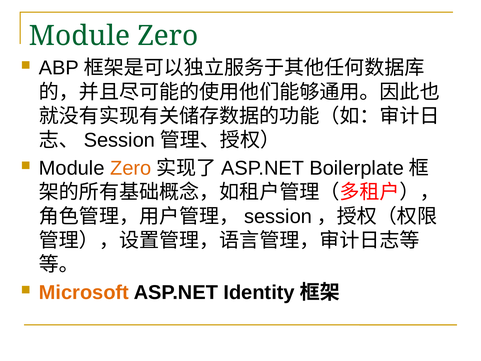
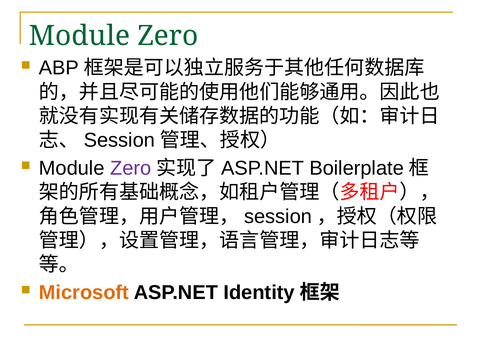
Zero at (131, 168) colour: orange -> purple
